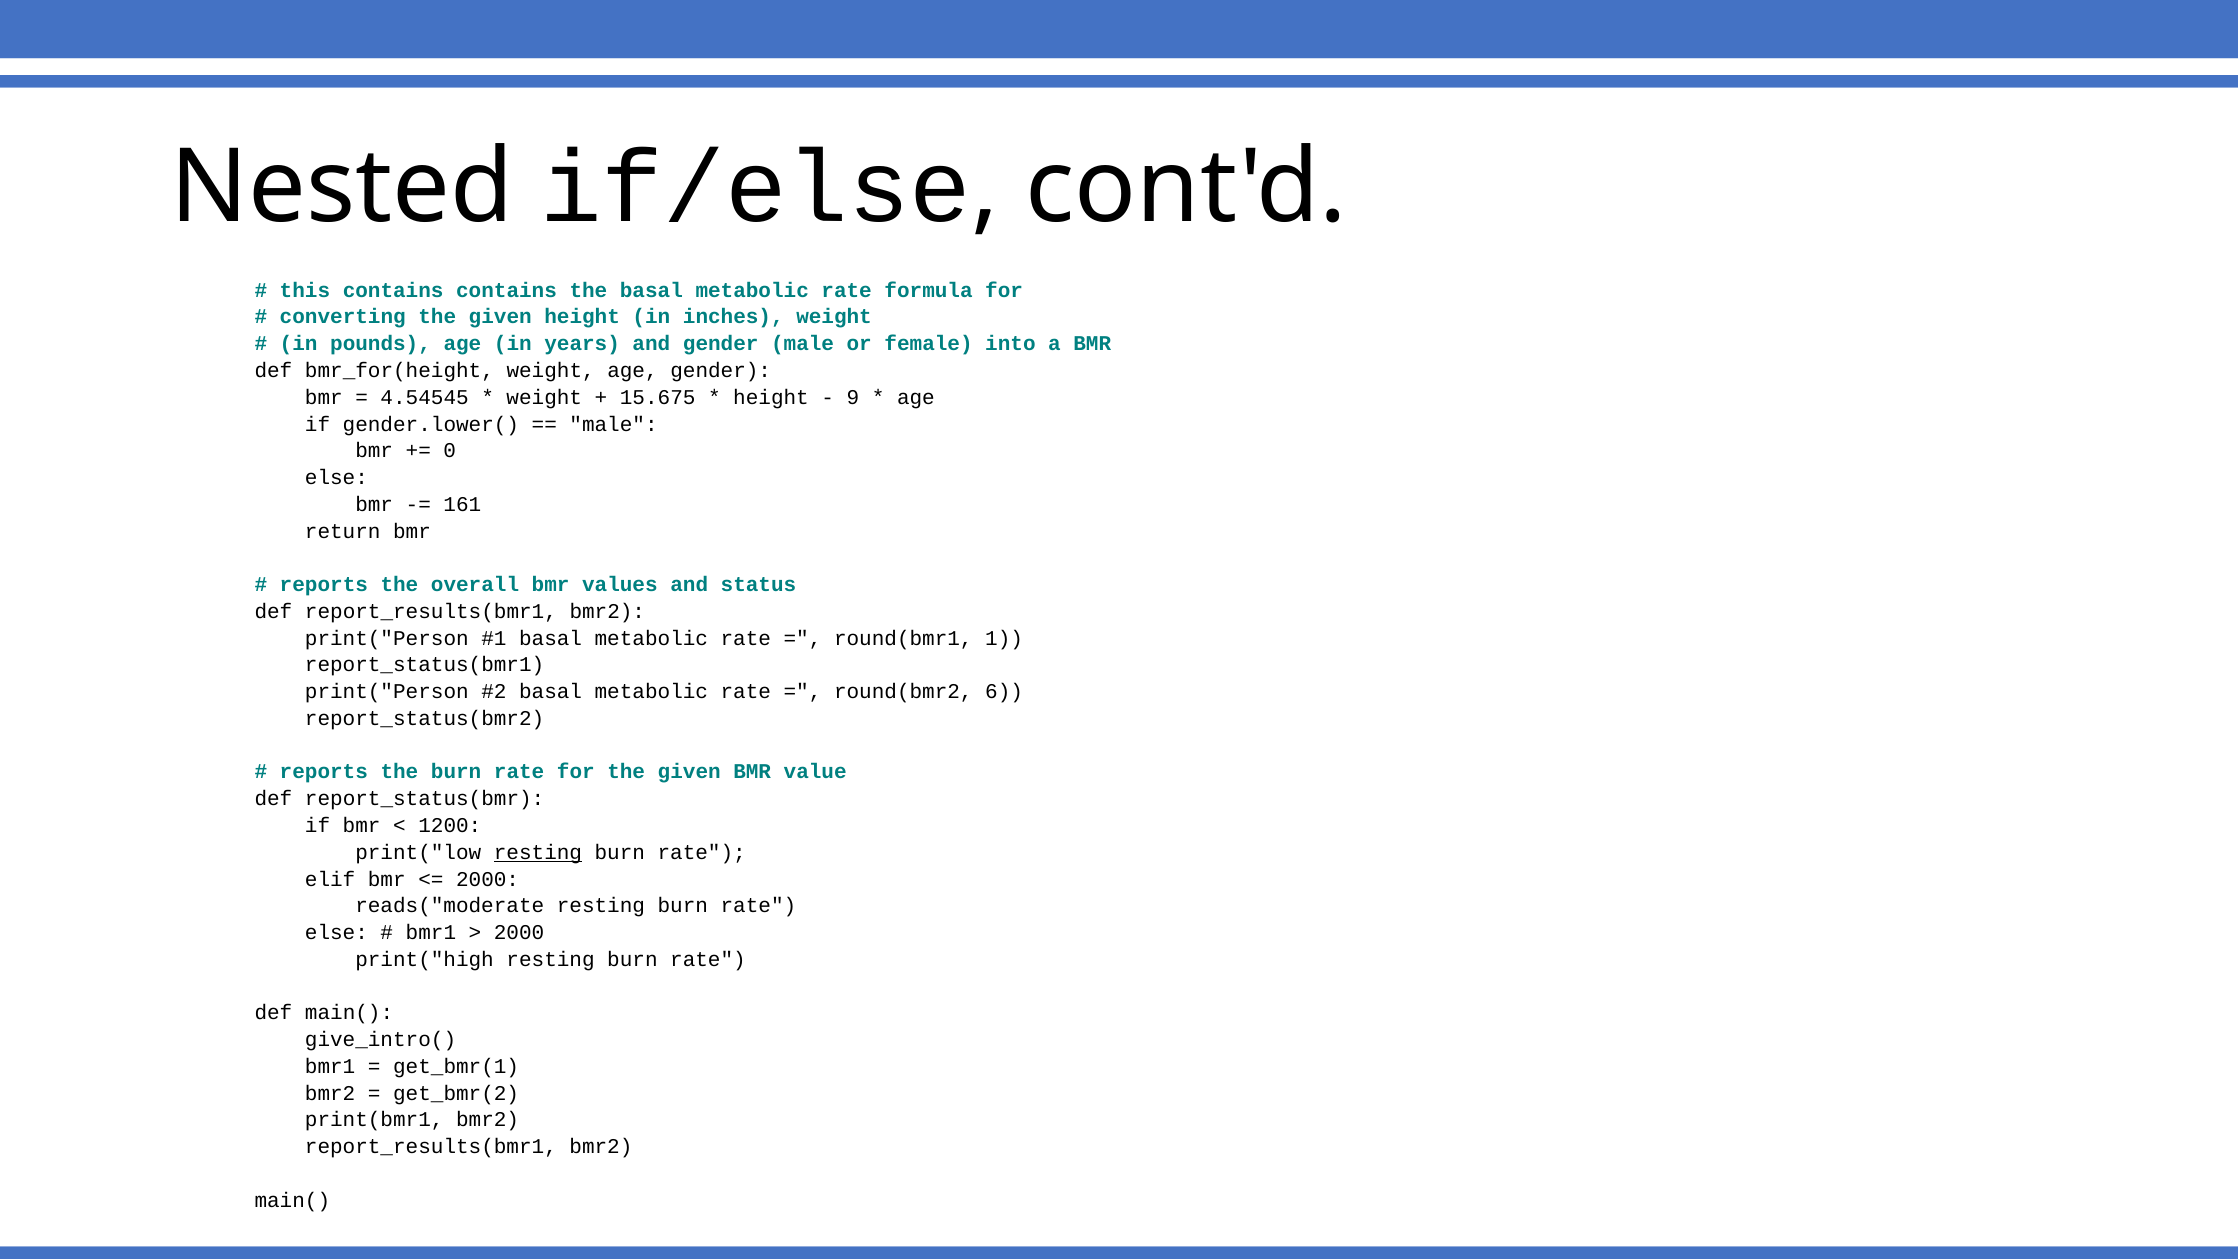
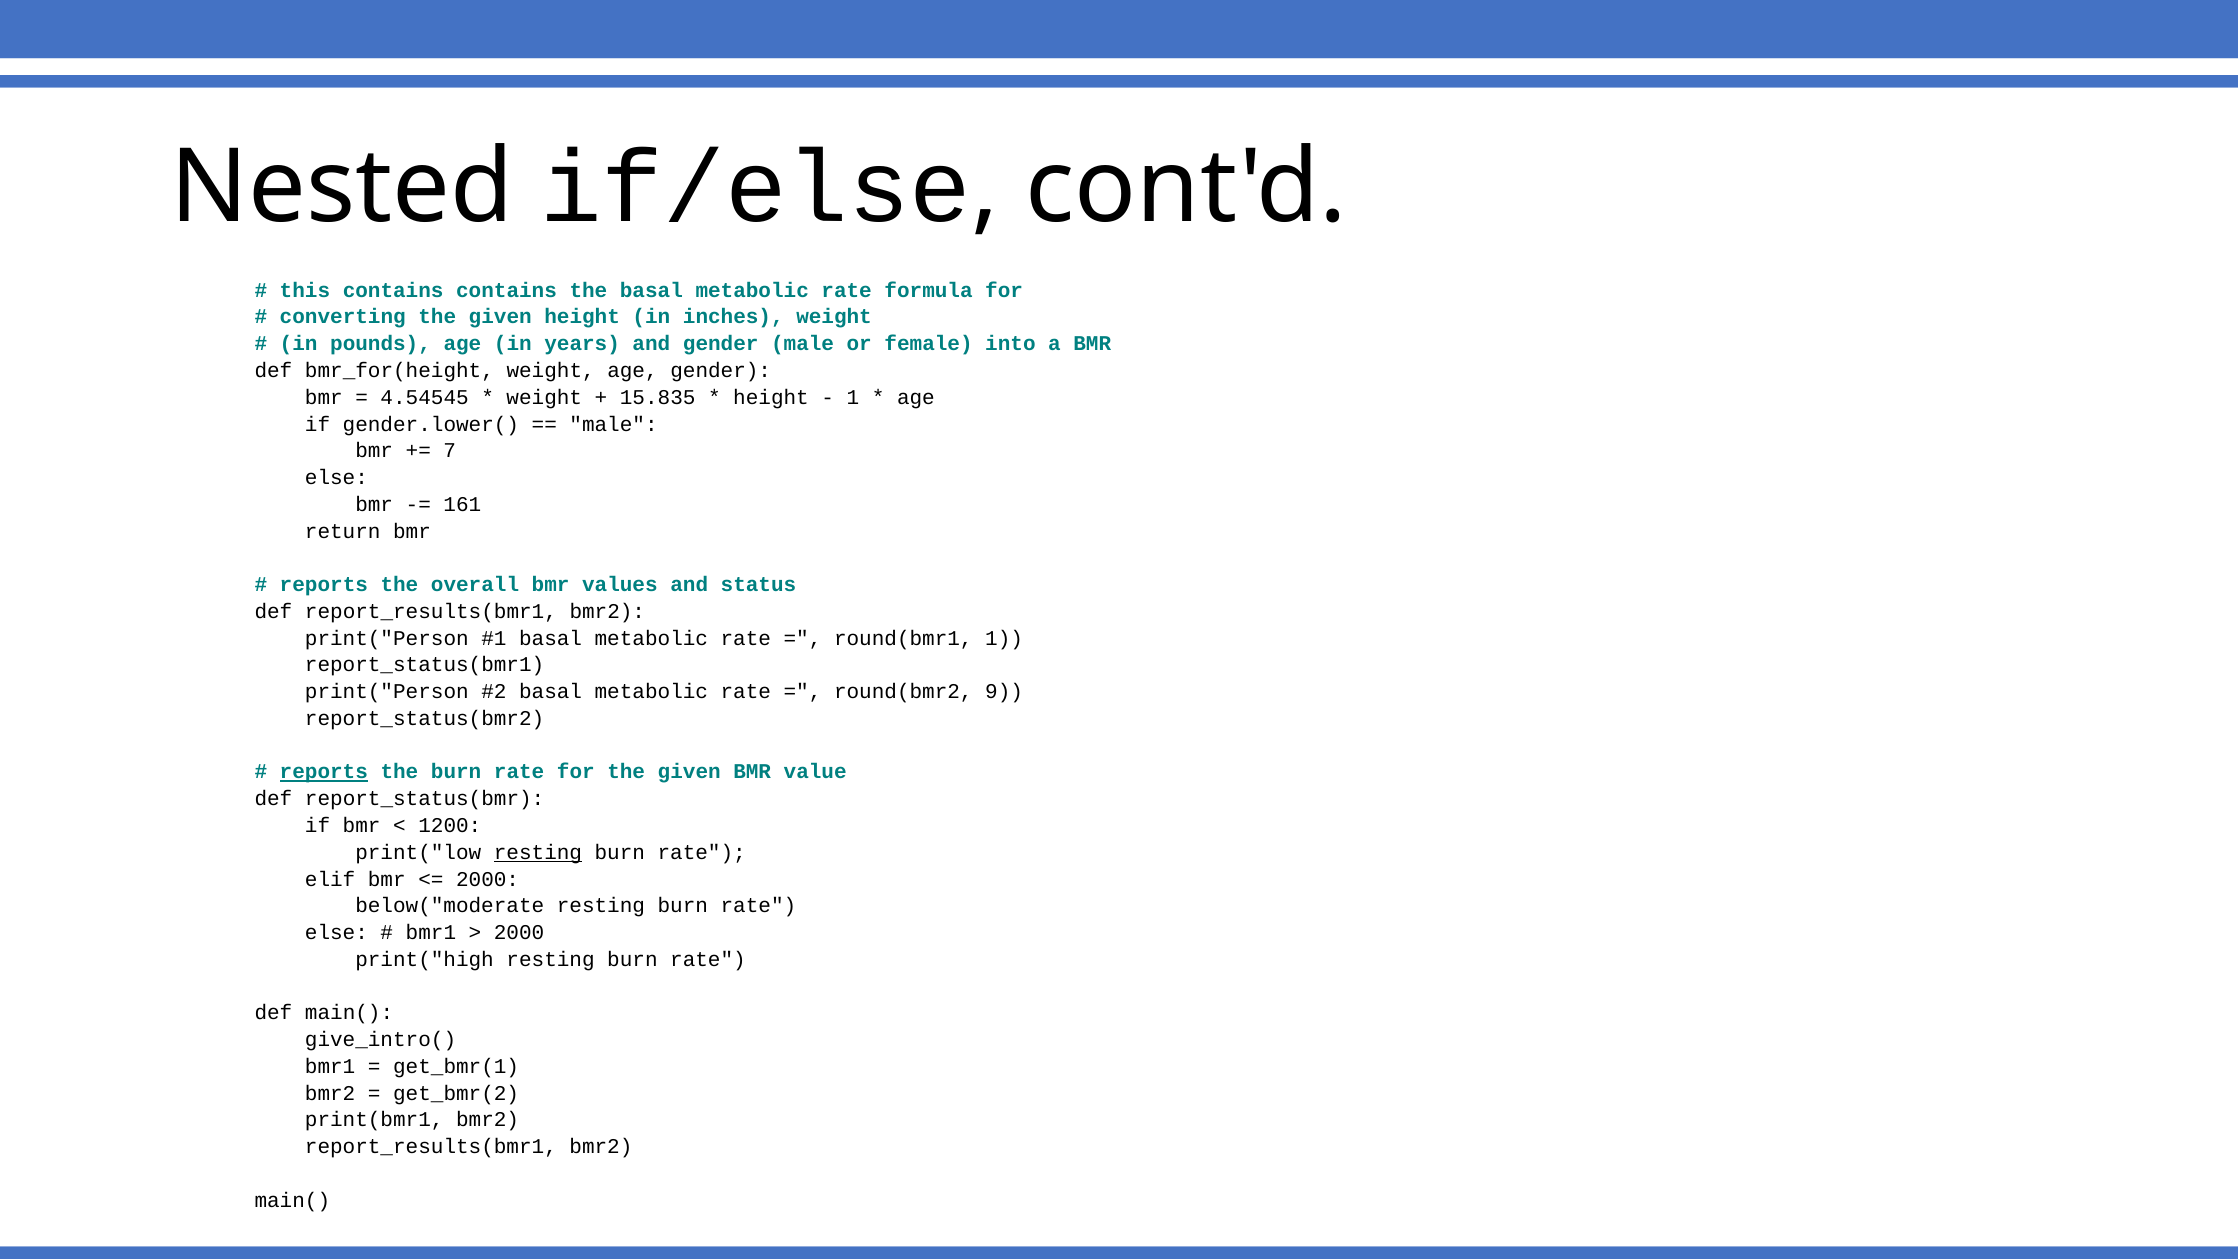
15.675: 15.675 -> 15.835
9 at (853, 397): 9 -> 1
0: 0 -> 7
6: 6 -> 9
reports at (324, 772) underline: none -> present
reads("moderate: reads("moderate -> below("moderate
